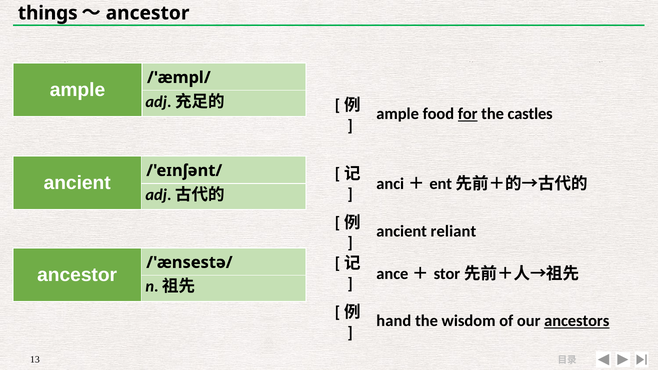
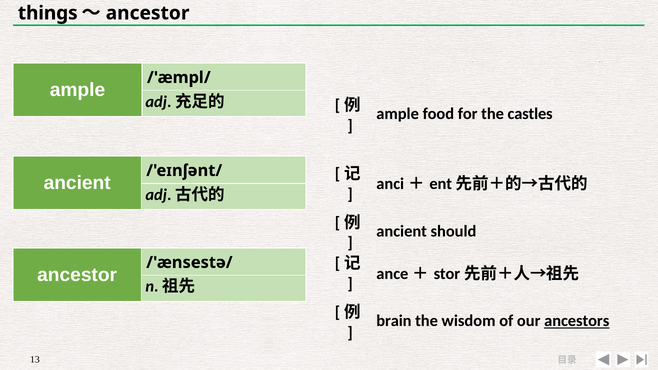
for underline: present -> none
reliant: reliant -> should
hand: hand -> brain
